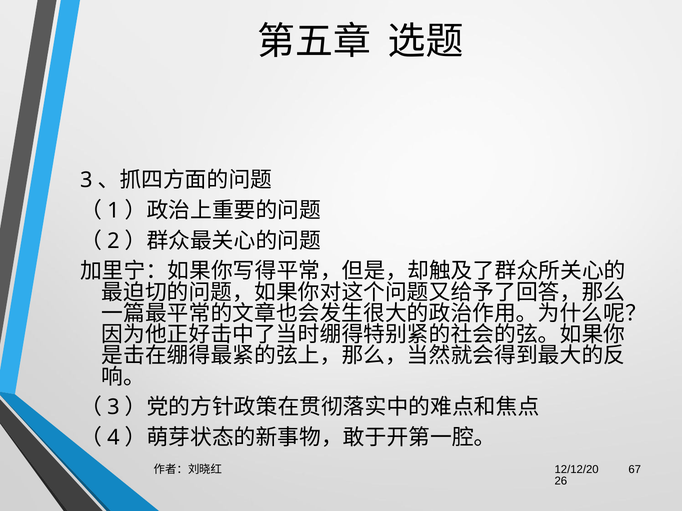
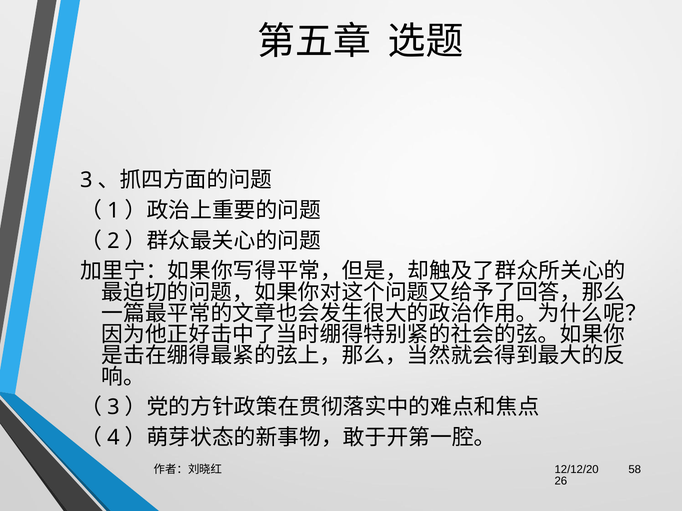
67: 67 -> 58
